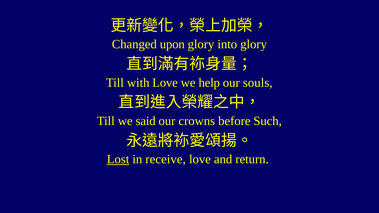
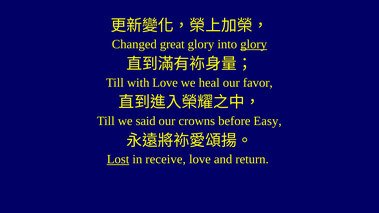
upon: upon -> great
glory at (254, 44) underline: none -> present
help: help -> heal
souls: souls -> favor
Such: Such -> Easy
